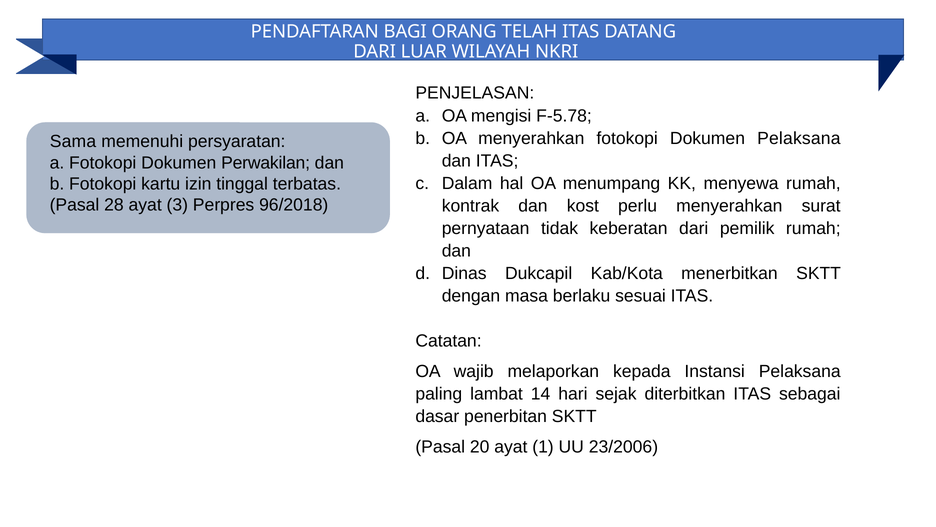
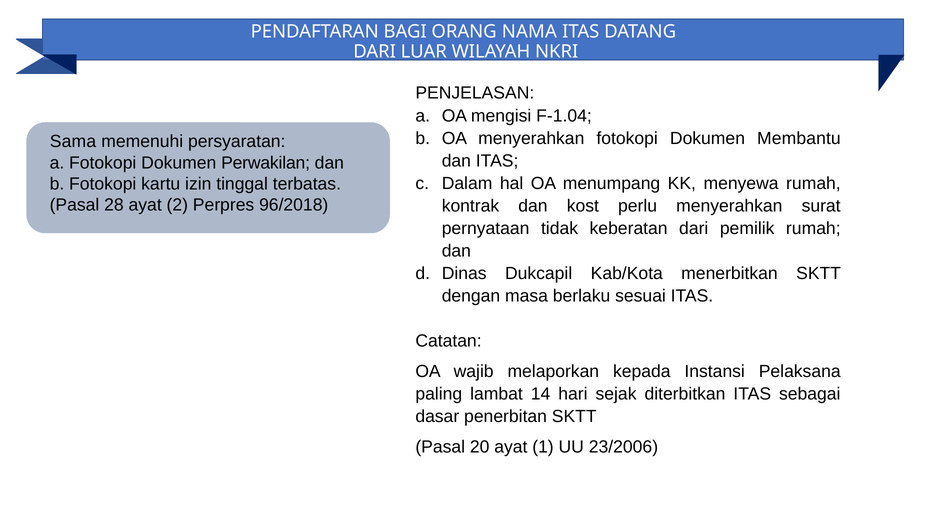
TELAH: TELAH -> NAMA
F-5.78: F-5.78 -> F-1.04
Dokumen Pelaksana: Pelaksana -> Membantu
3: 3 -> 2
